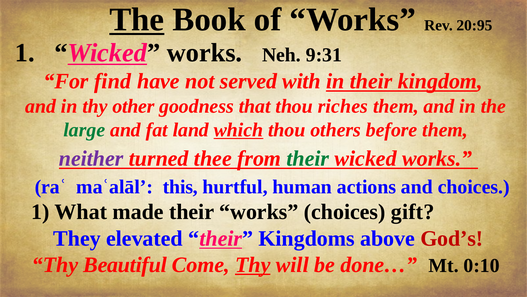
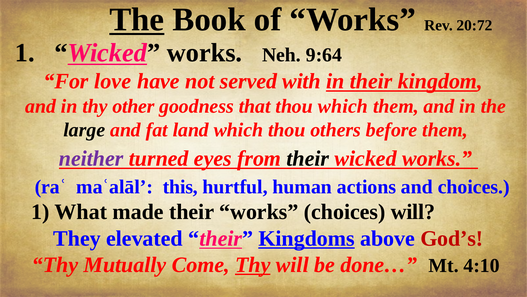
20:95: 20:95 -> 20:72
9:31: 9:31 -> 9:64
find: find -> love
thou riches: riches -> which
large colour: green -> black
which at (238, 130) underline: present -> none
thee: thee -> eyes
their at (308, 158) colour: green -> black
choices gift: gift -> will
Kingdoms underline: none -> present
Beautiful: Beautiful -> Mutually
0:10: 0:10 -> 4:10
